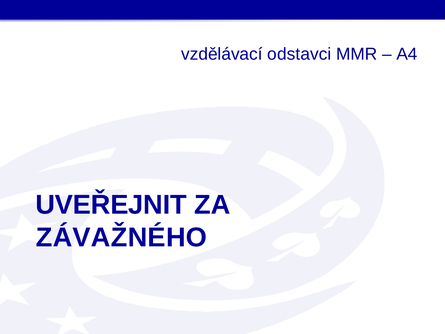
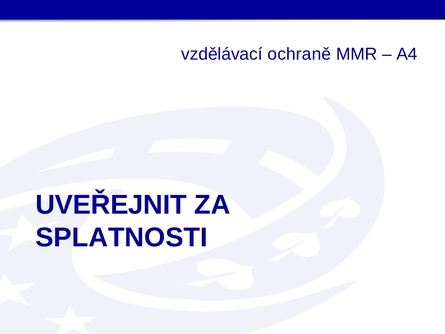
odstavci: odstavci -> ochraně
ZÁVAŽNÉHO: ZÁVAŽNÉHO -> SPLATNOSTI
